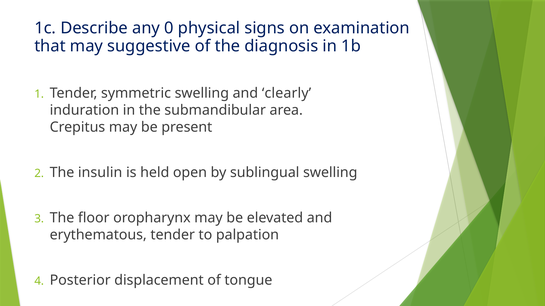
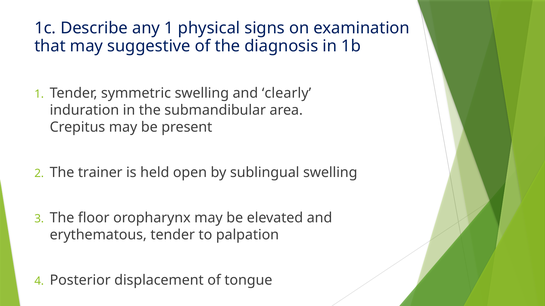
any 0: 0 -> 1
insulin: insulin -> trainer
